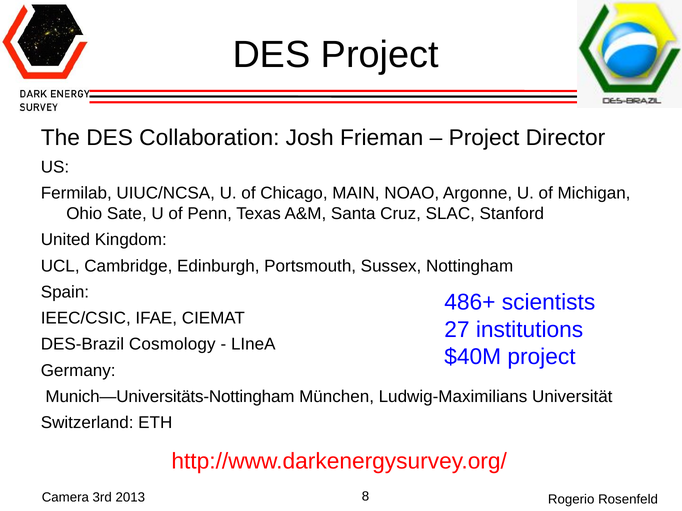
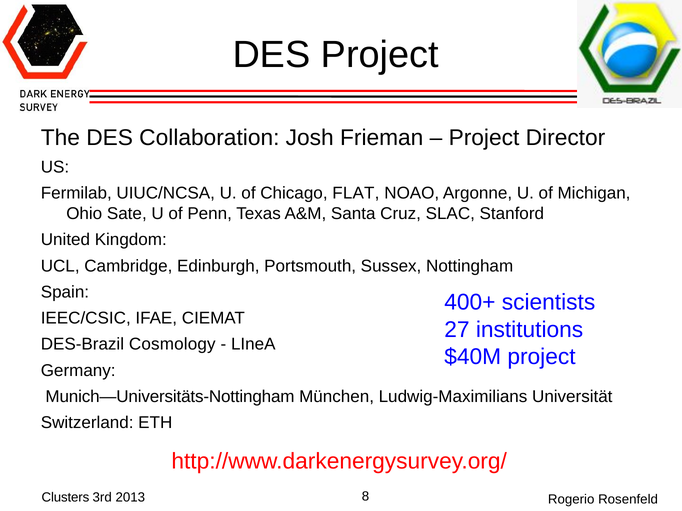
MAIN: MAIN -> FLAT
486+: 486+ -> 400+
Camera: Camera -> Clusters
